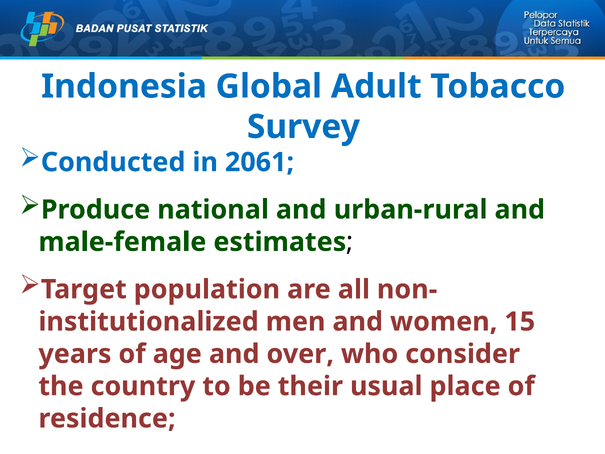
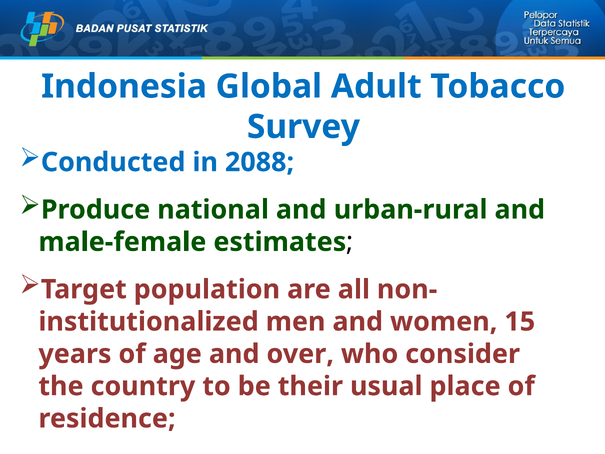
2061: 2061 -> 2088
